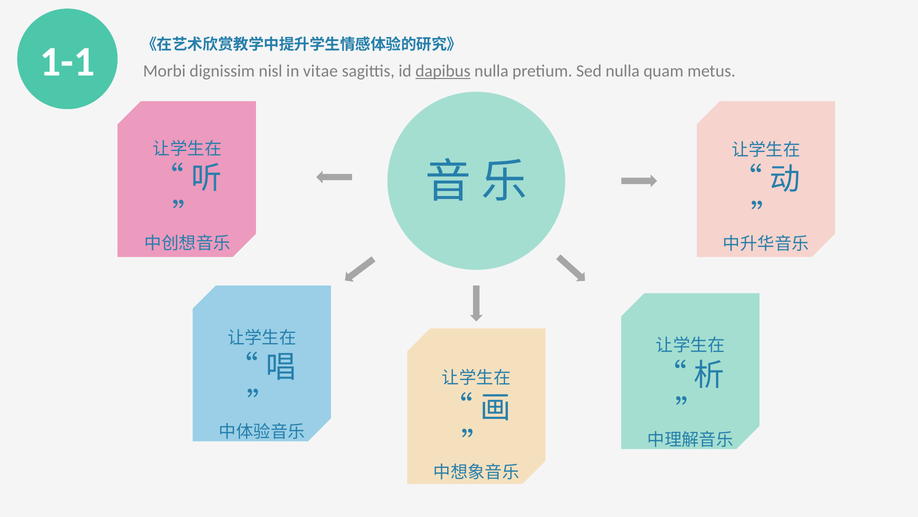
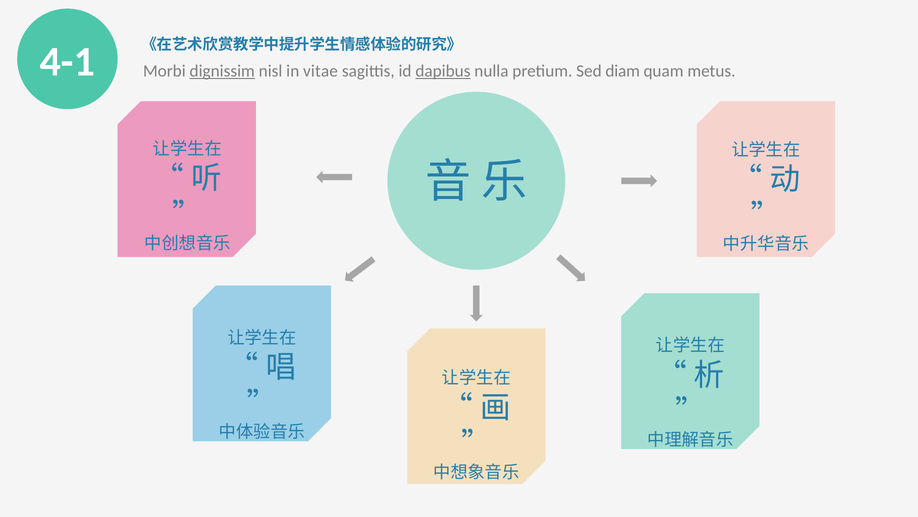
1-1: 1-1 -> 4-1
dignissim underline: none -> present
Sed nulla: nulla -> diam
